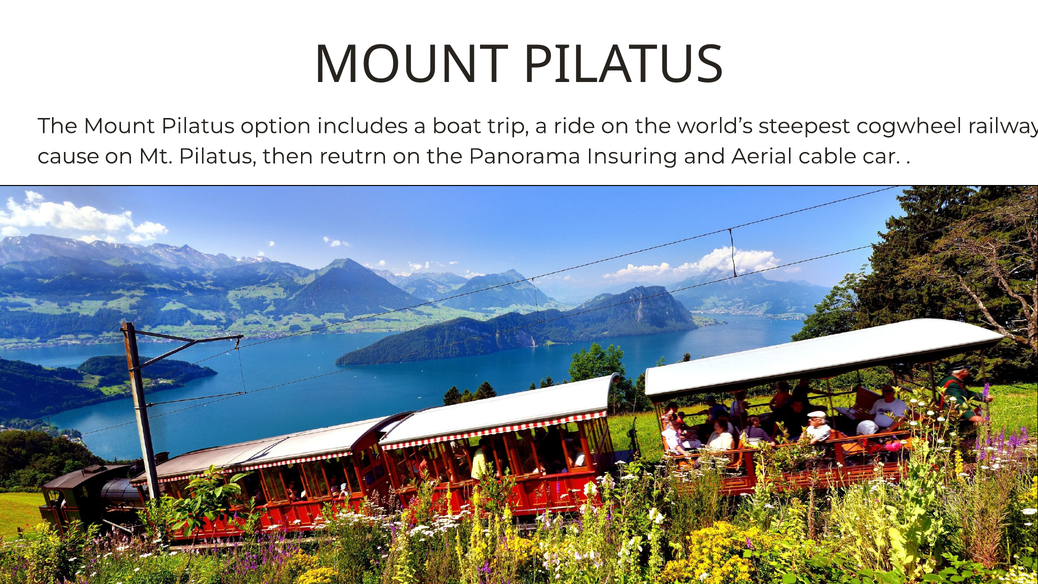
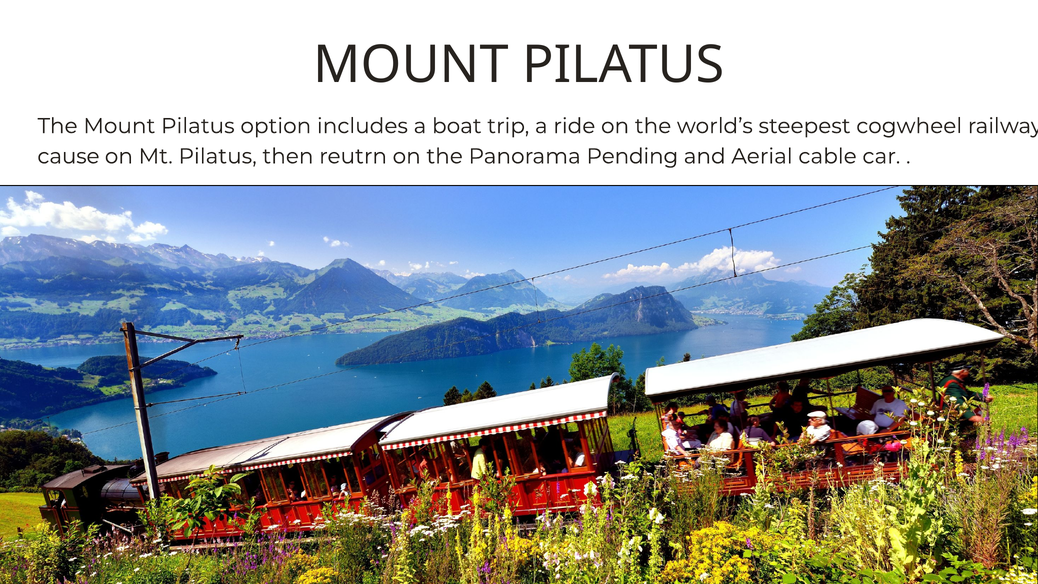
Insuring: Insuring -> Pending
